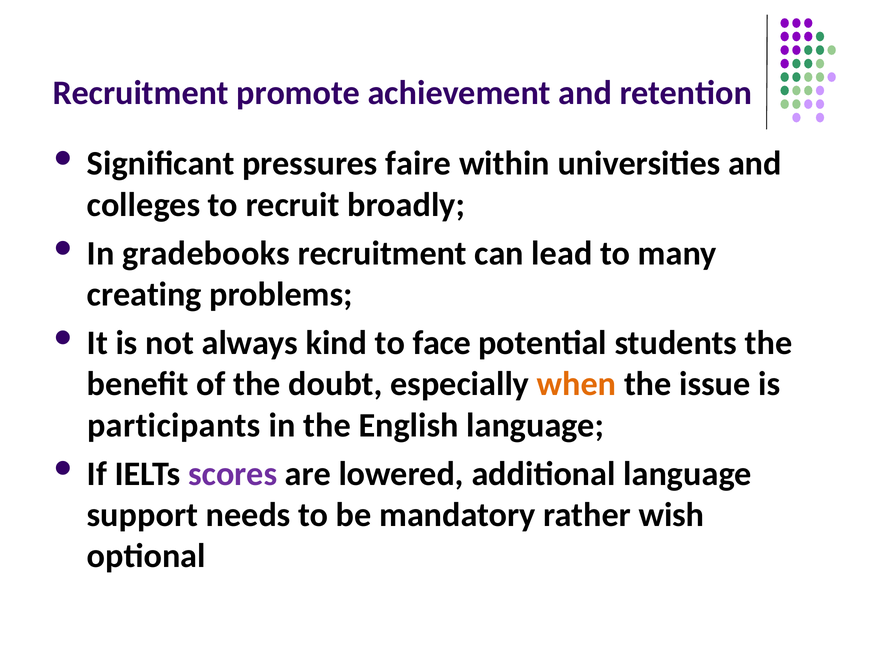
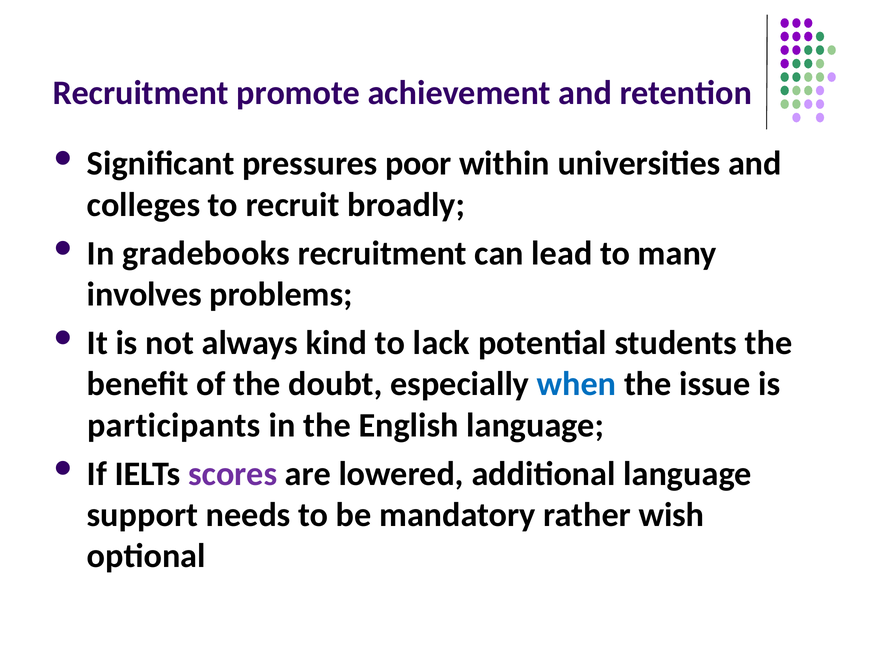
faire: faire -> poor
creating: creating -> involves
face: face -> lack
when colour: orange -> blue
